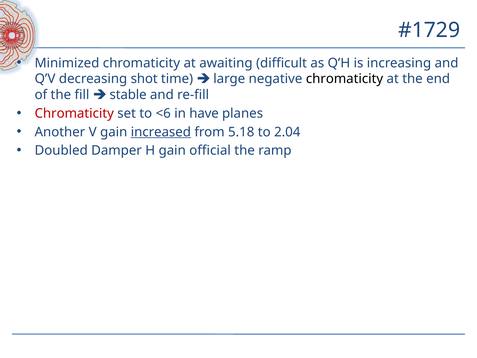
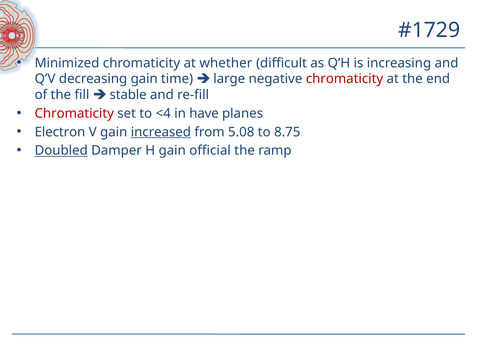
awaiting: awaiting -> whether
decreasing shot: shot -> gain
chromaticity at (344, 79) colour: black -> red
<6: <6 -> <4
Another: Another -> Electron
5.18: 5.18 -> 5.08
2.04: 2.04 -> 8.75
Doubled underline: none -> present
